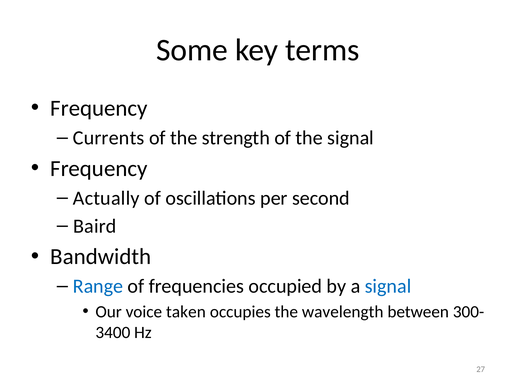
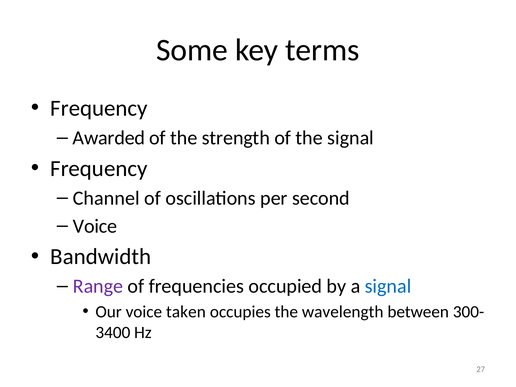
Currents: Currents -> Awarded
Actually: Actually -> Channel
Baird at (95, 226): Baird -> Voice
Range colour: blue -> purple
